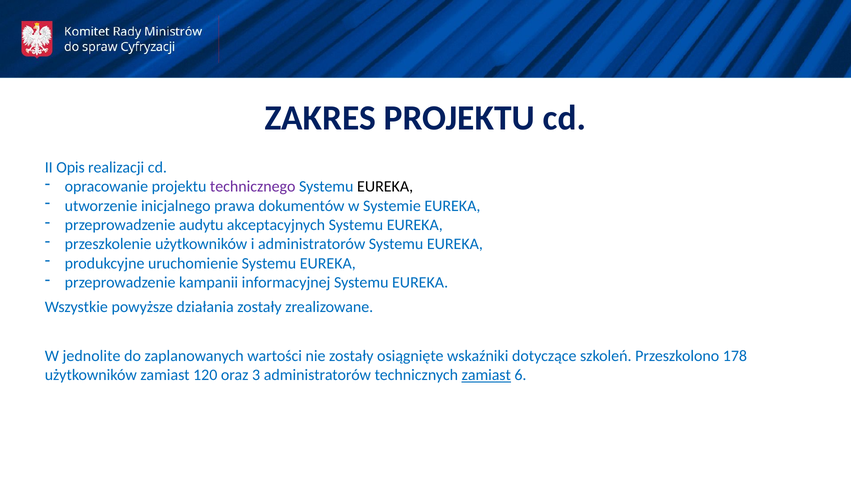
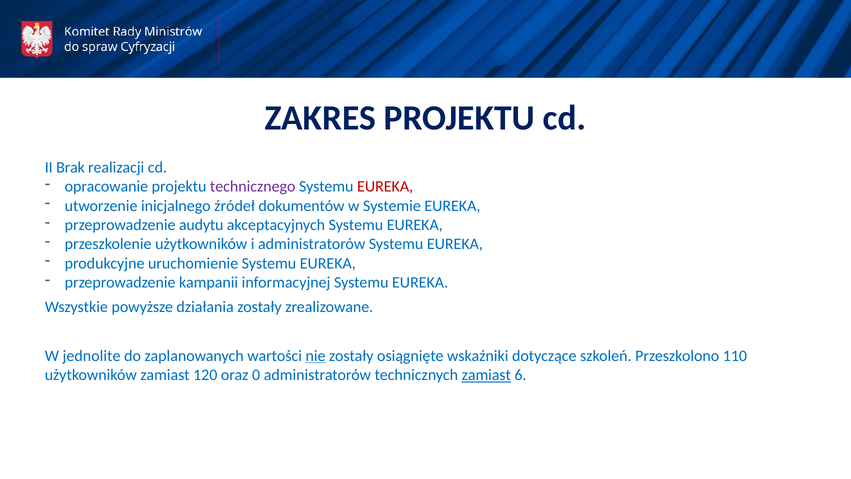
Opis: Opis -> Brak
EUREKA at (385, 187) colour: black -> red
prawa: prawa -> źródeł
nie underline: none -> present
178: 178 -> 110
3: 3 -> 0
